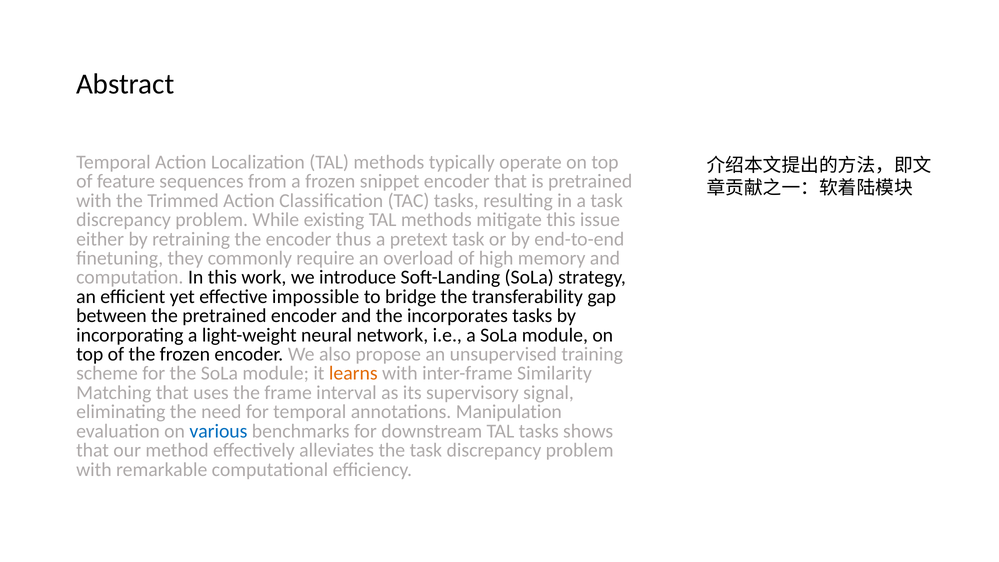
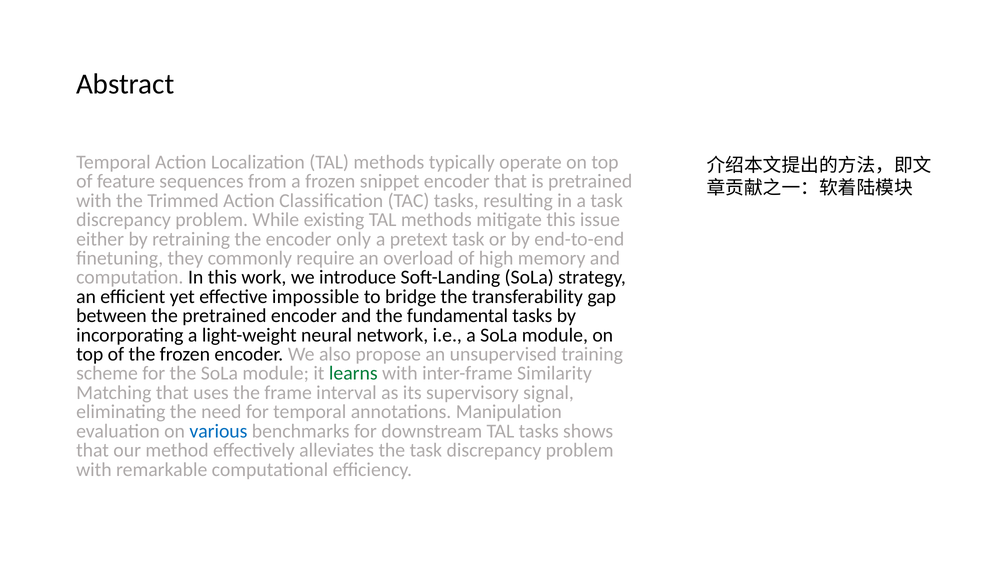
thus: thus -> only
incorporates: incorporates -> fundamental
learns colour: orange -> green
